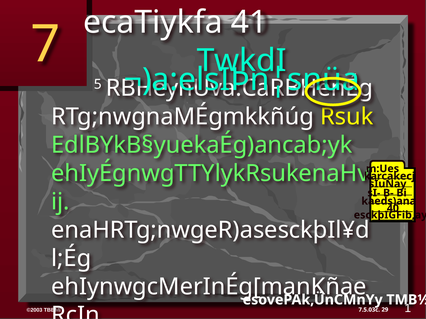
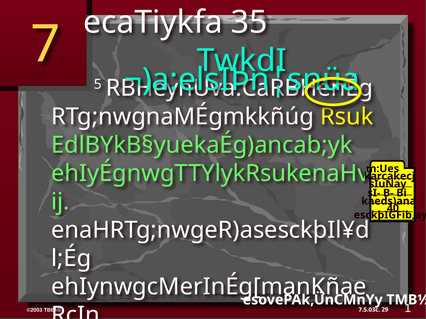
41: 41 -> 35
